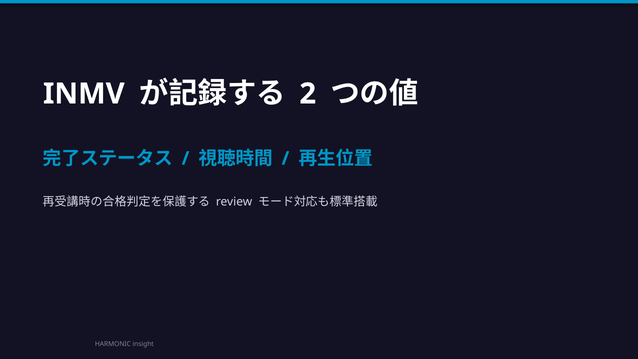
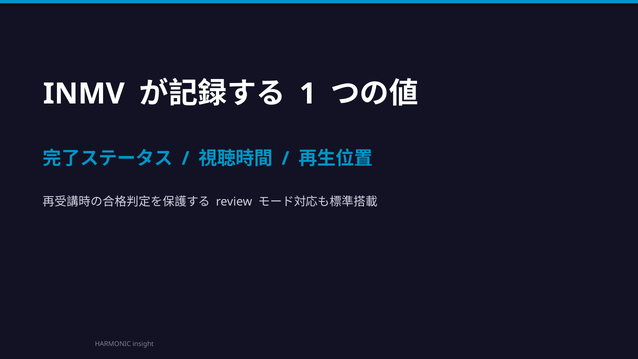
2: 2 -> 1
